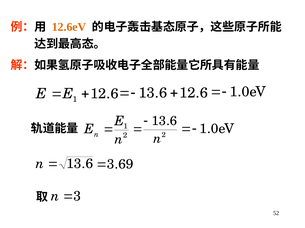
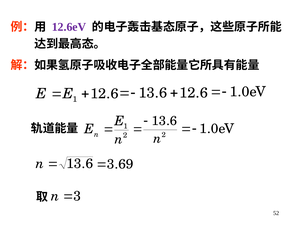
12.6eV colour: orange -> purple
